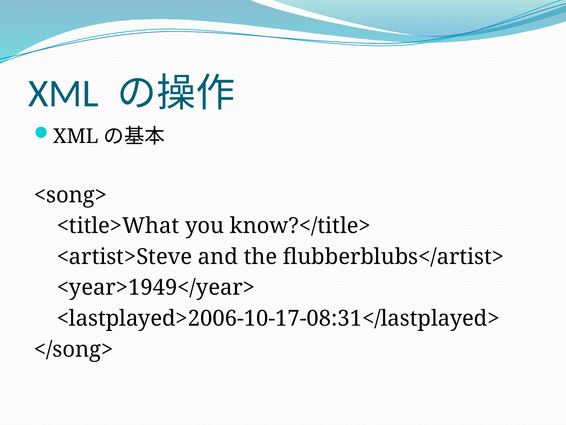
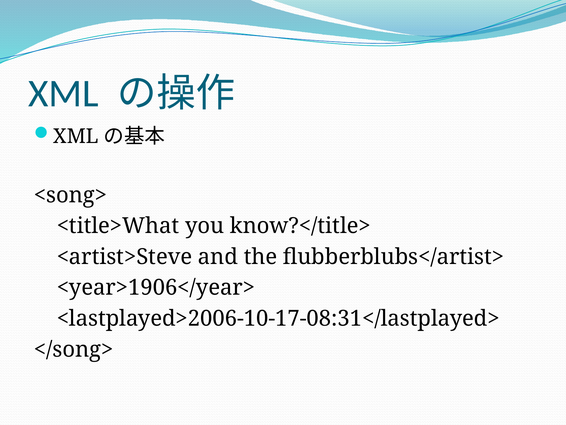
<year>1949</year>: <year>1949</year> -> <year>1906</year>
